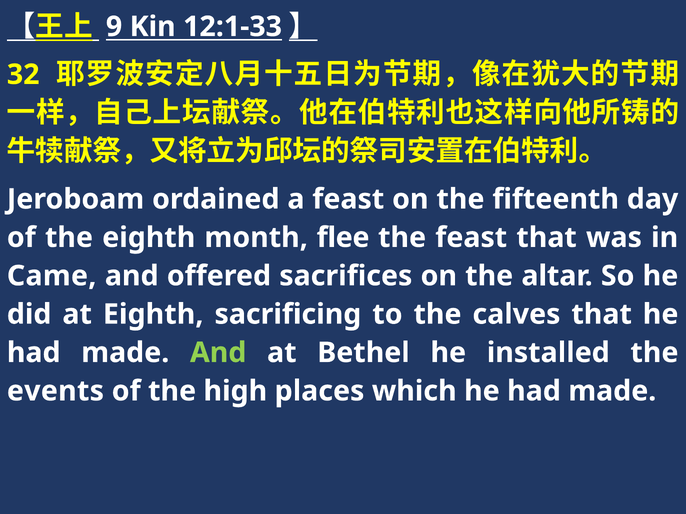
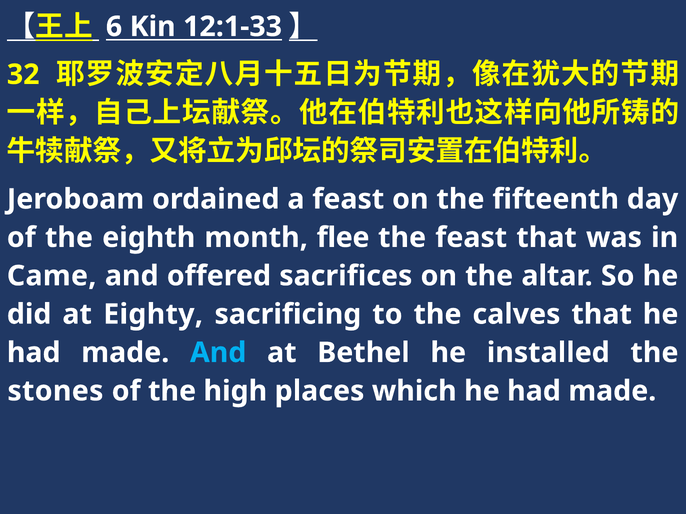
9: 9 -> 6
at Eighth: Eighth -> Eighty
And at (218, 353) colour: light green -> light blue
events: events -> stones
